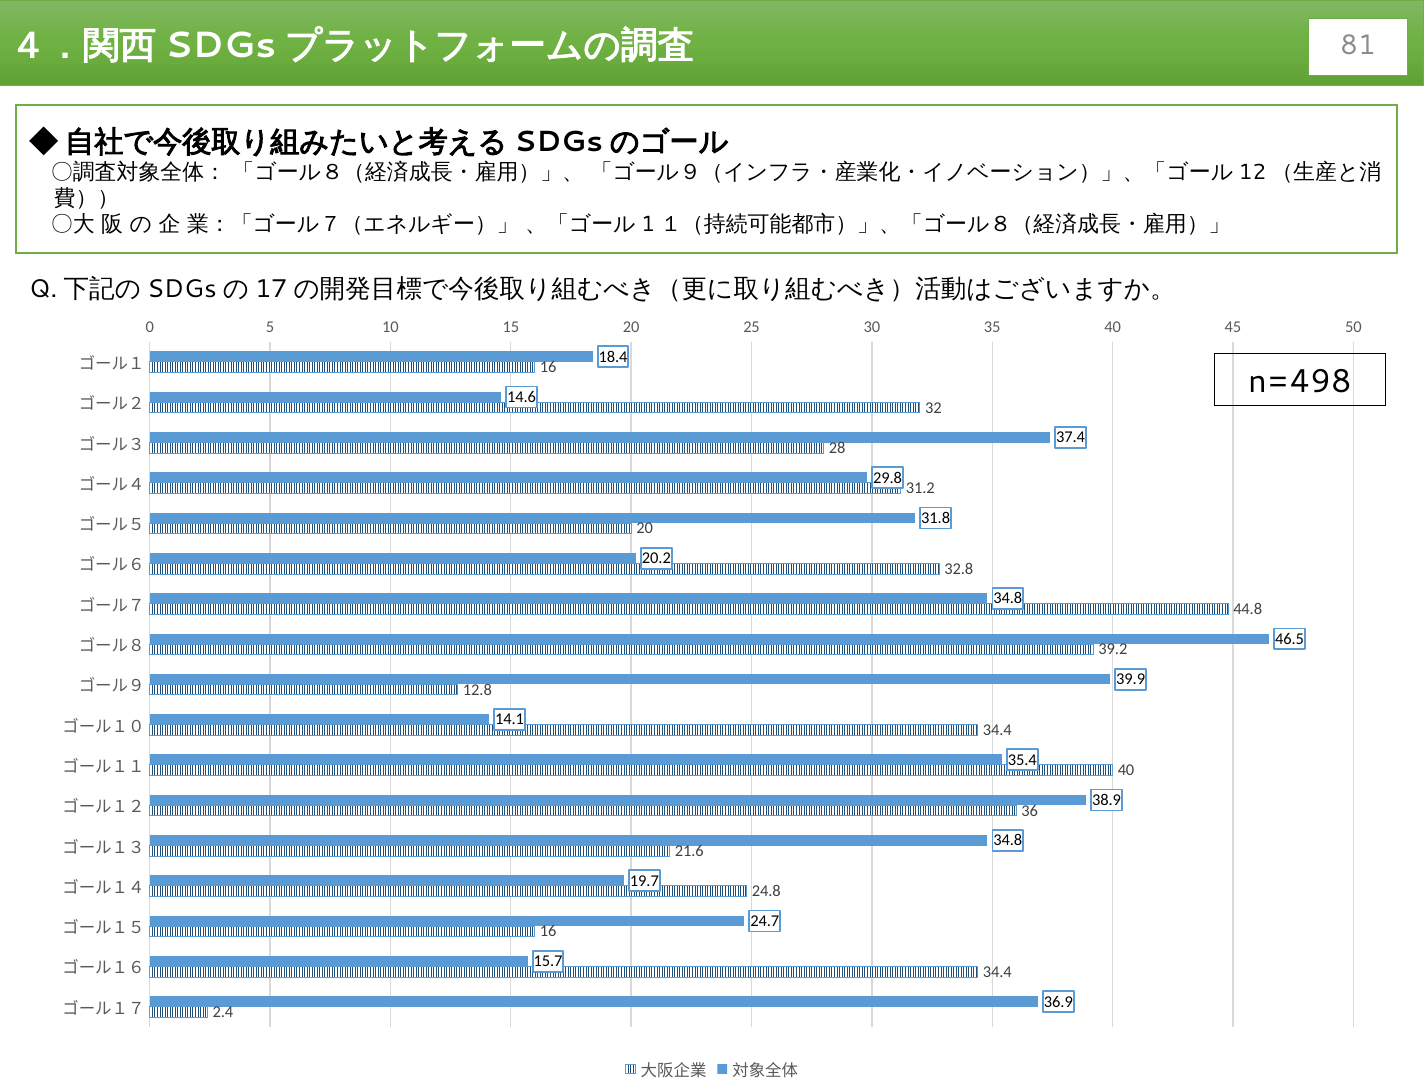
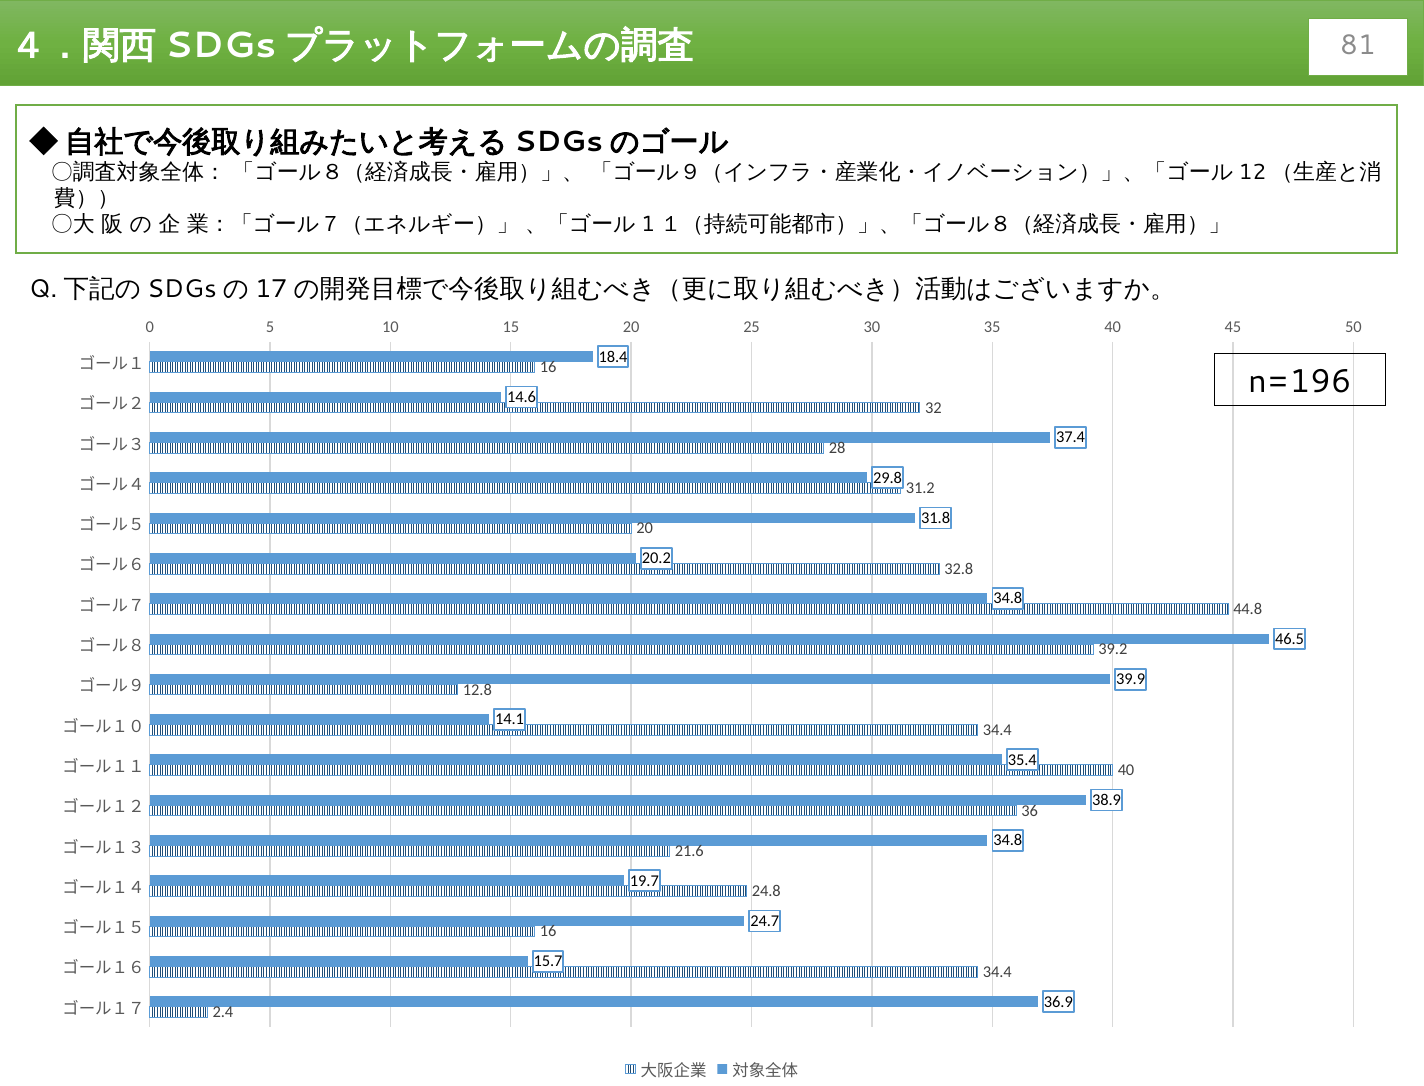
n=498: n=498 -> n=196
